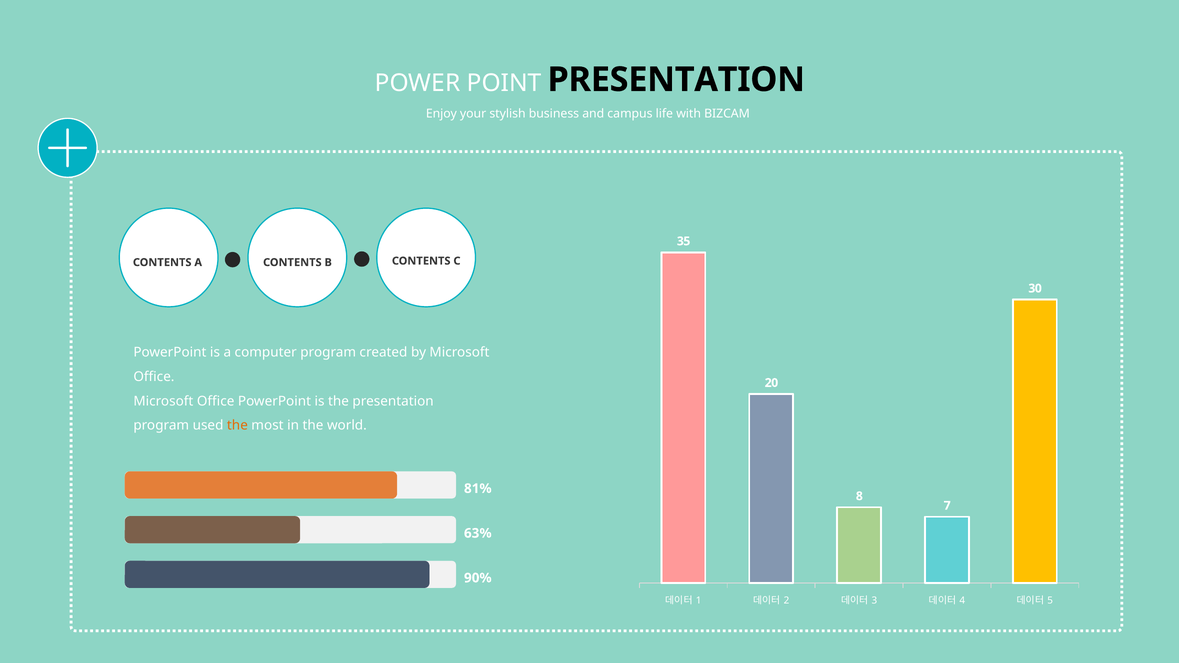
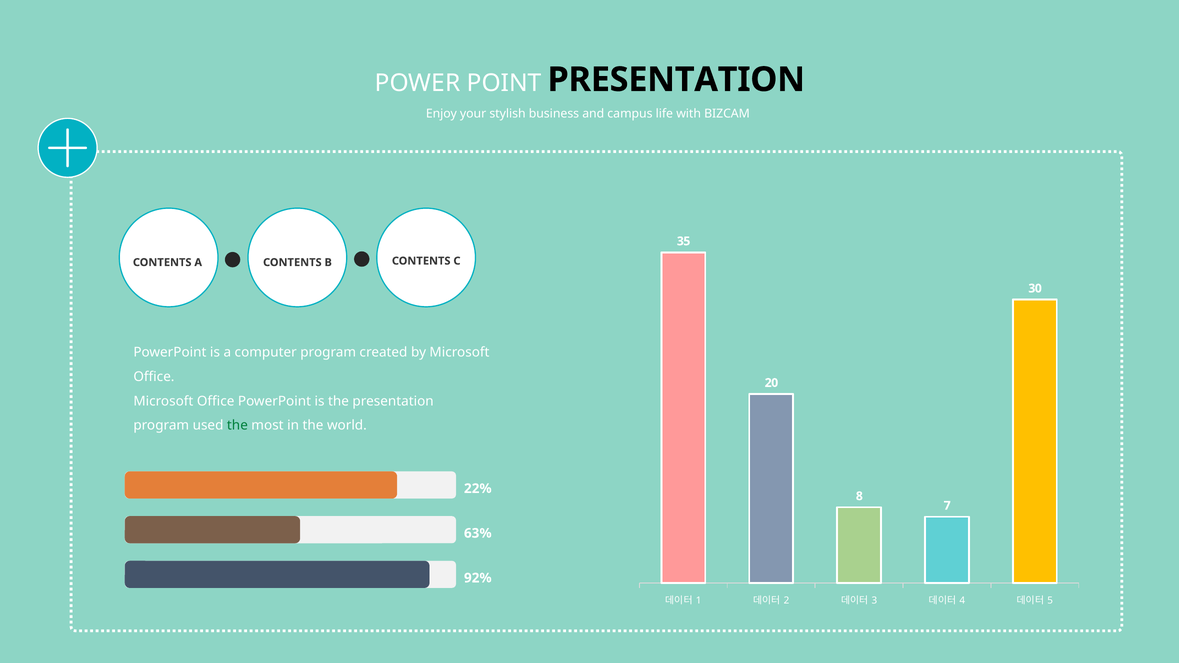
the at (237, 426) colour: orange -> green
81%: 81% -> 22%
90%: 90% -> 92%
